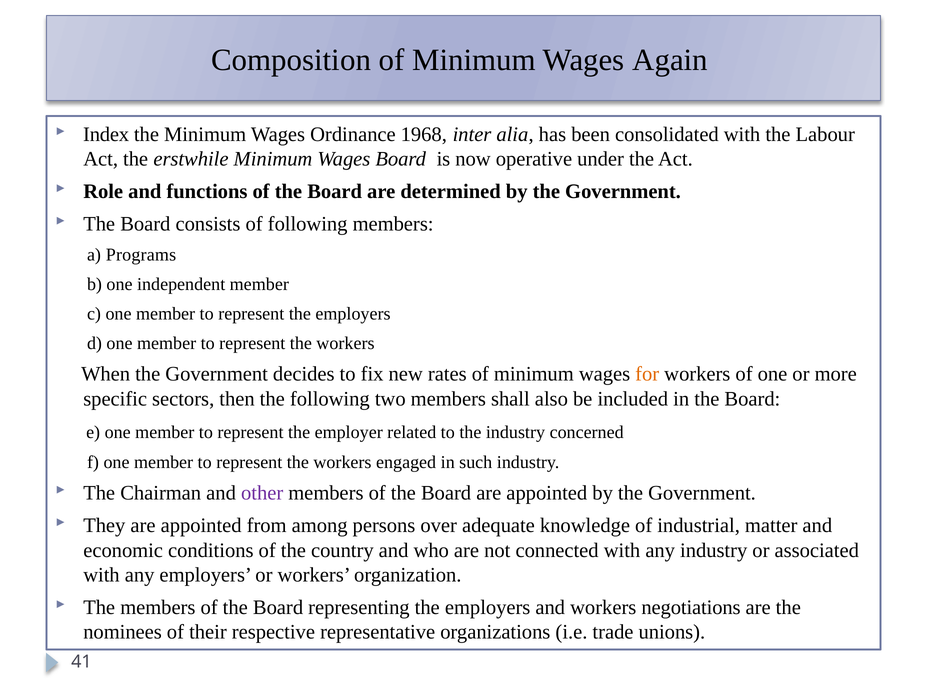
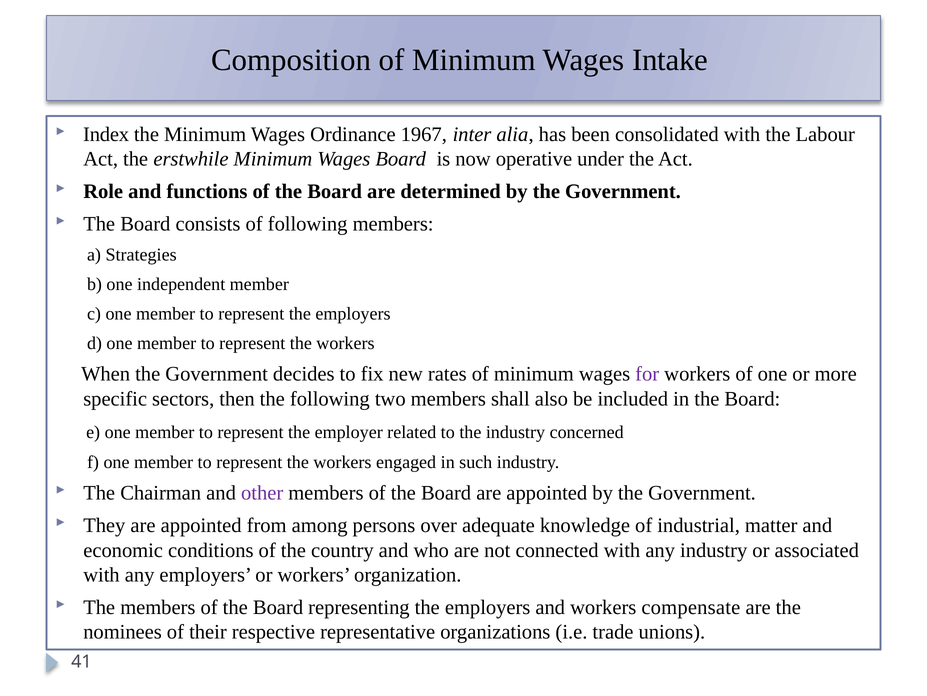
Again: Again -> Intake
1968: 1968 -> 1967
Programs: Programs -> Strategies
for colour: orange -> purple
negotiations: negotiations -> compensate
